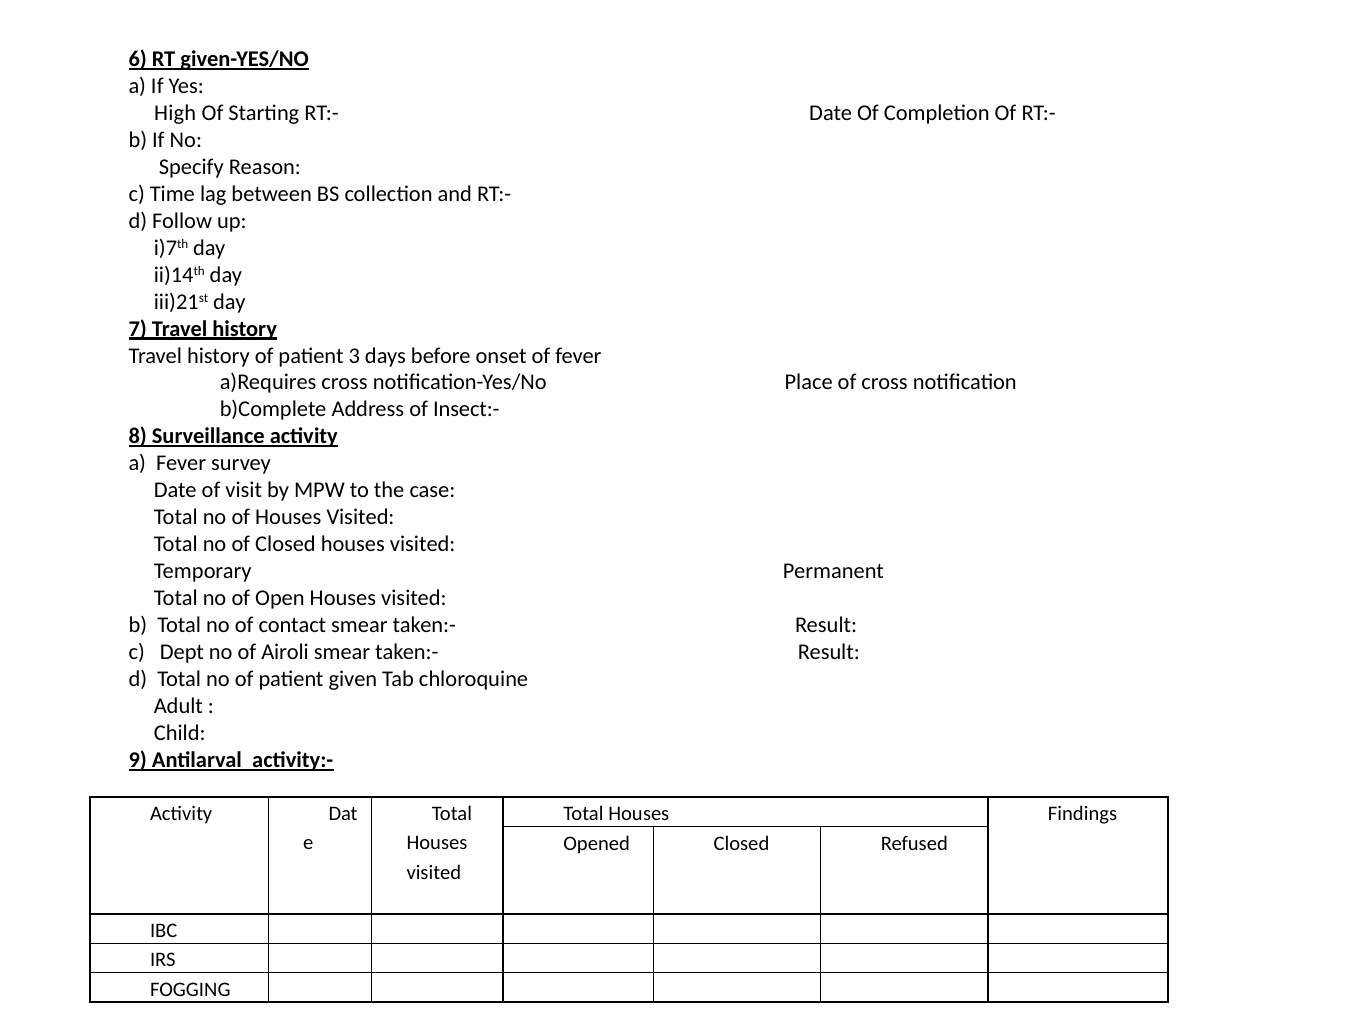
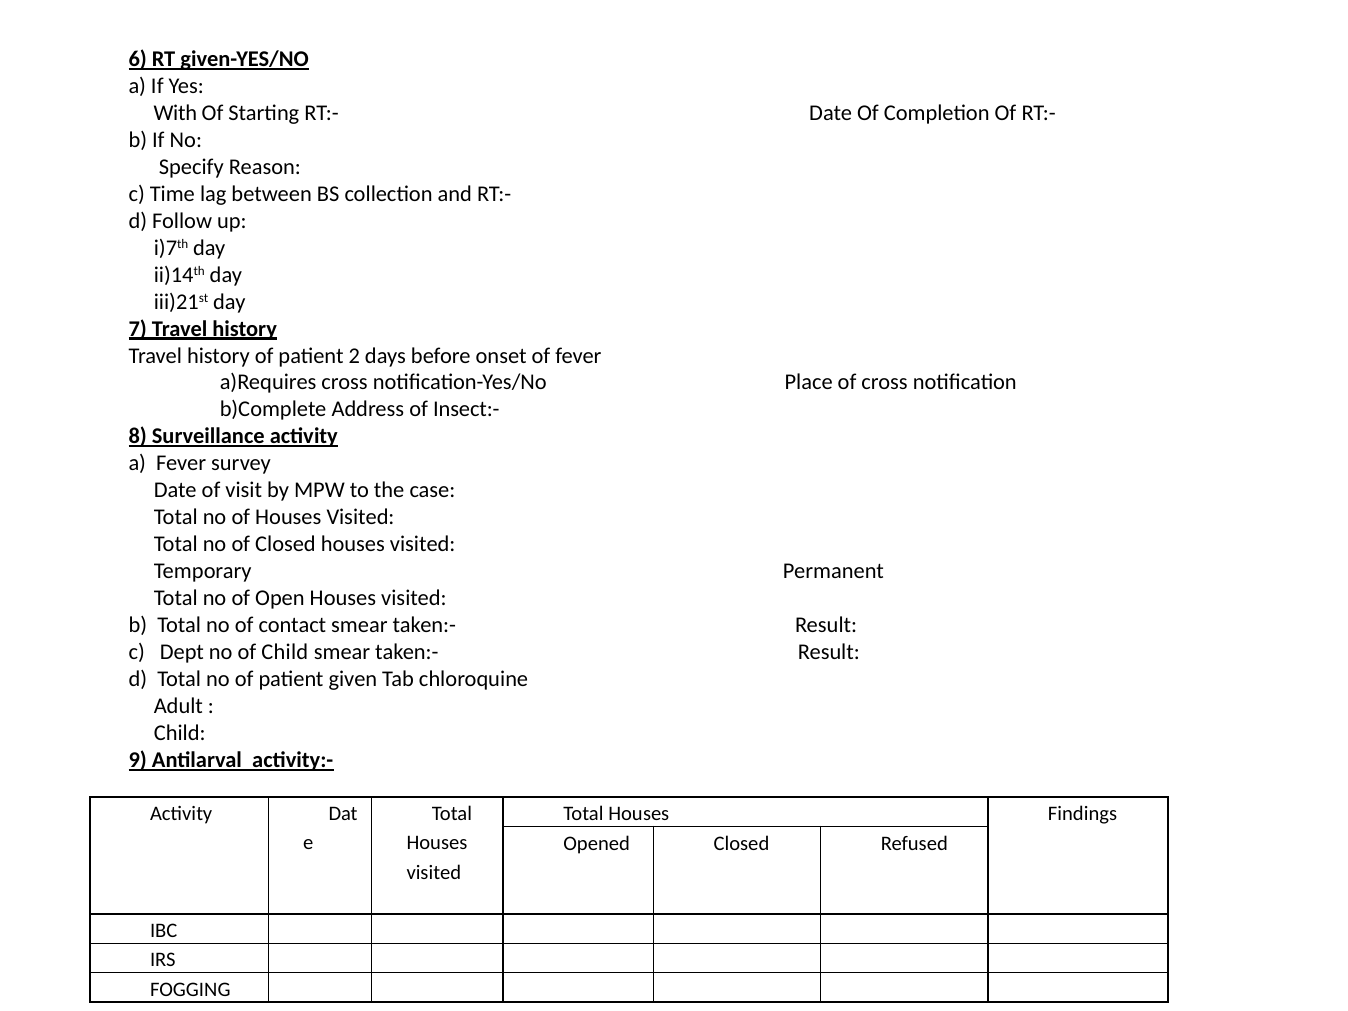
High: High -> With
3: 3 -> 2
of Airoli: Airoli -> Child
